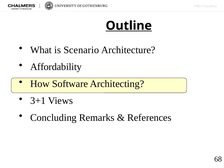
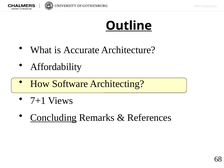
Scenario: Scenario -> Accurate
3+1: 3+1 -> 7+1
Concluding underline: none -> present
